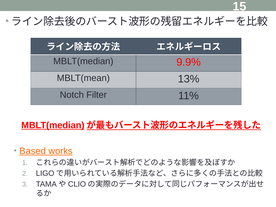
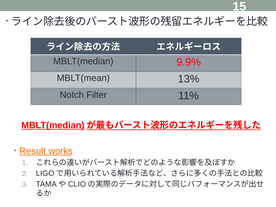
Based: Based -> Result
